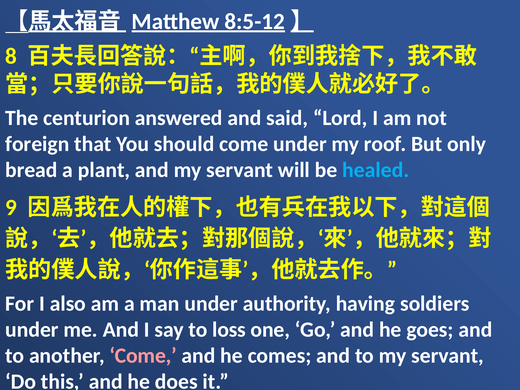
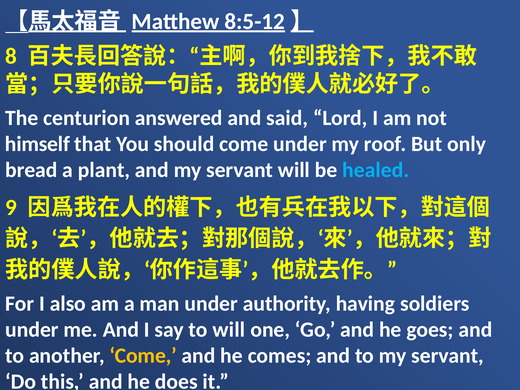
foreign: foreign -> himself
to loss: loss -> will
Come at (143, 356) colour: pink -> yellow
